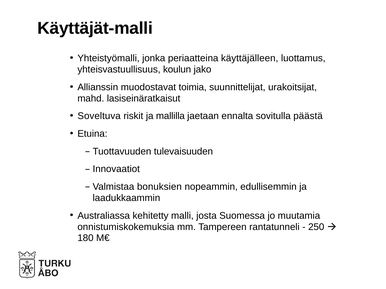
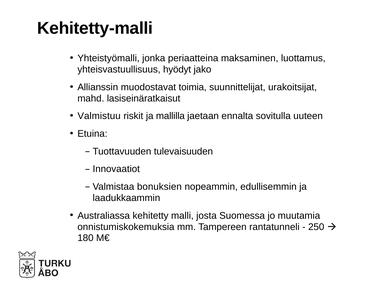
Käyttäjät-malli: Käyttäjät-malli -> Kehitetty-malli
käyttäjälleen: käyttäjälleen -> maksaminen
koulun: koulun -> hyödyt
Soveltuva: Soveltuva -> Valmistuu
päästä: päästä -> uuteen
